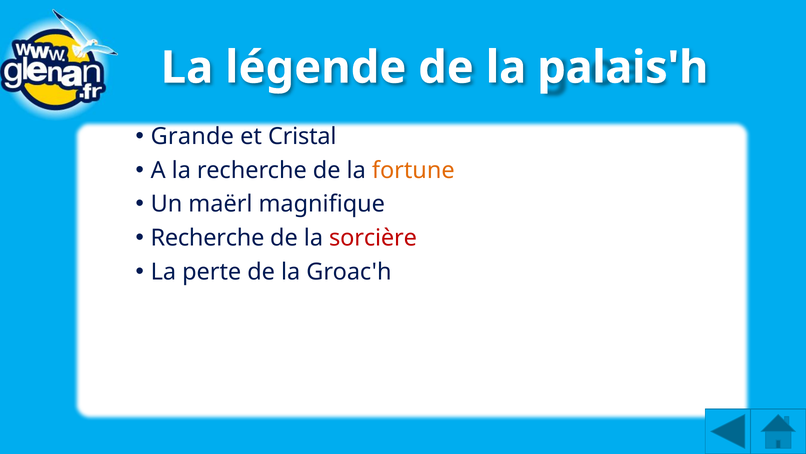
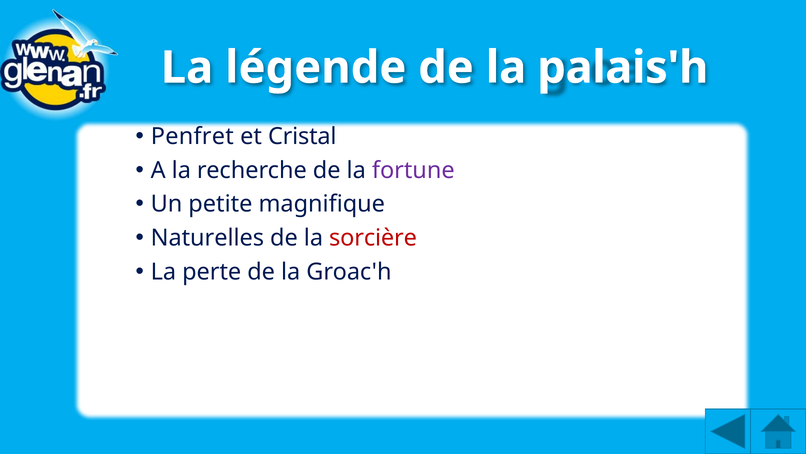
Grande: Grande -> Penfret
fortune colour: orange -> purple
maërl: maërl -> petite
Recherche at (207, 238): Recherche -> Naturelles
